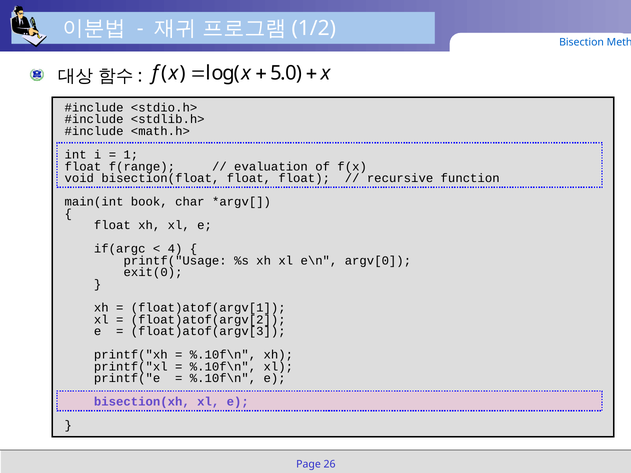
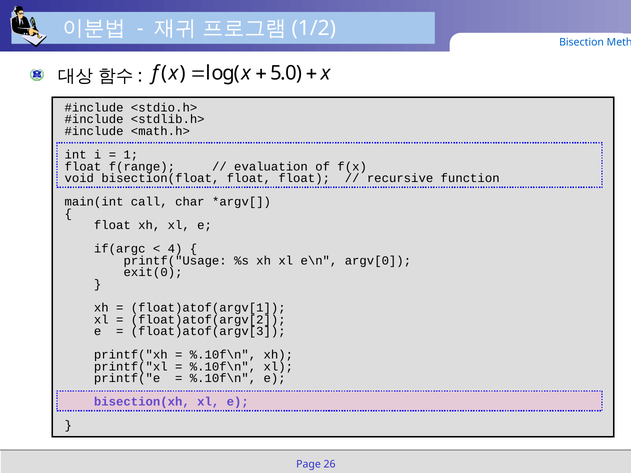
book: book -> call
